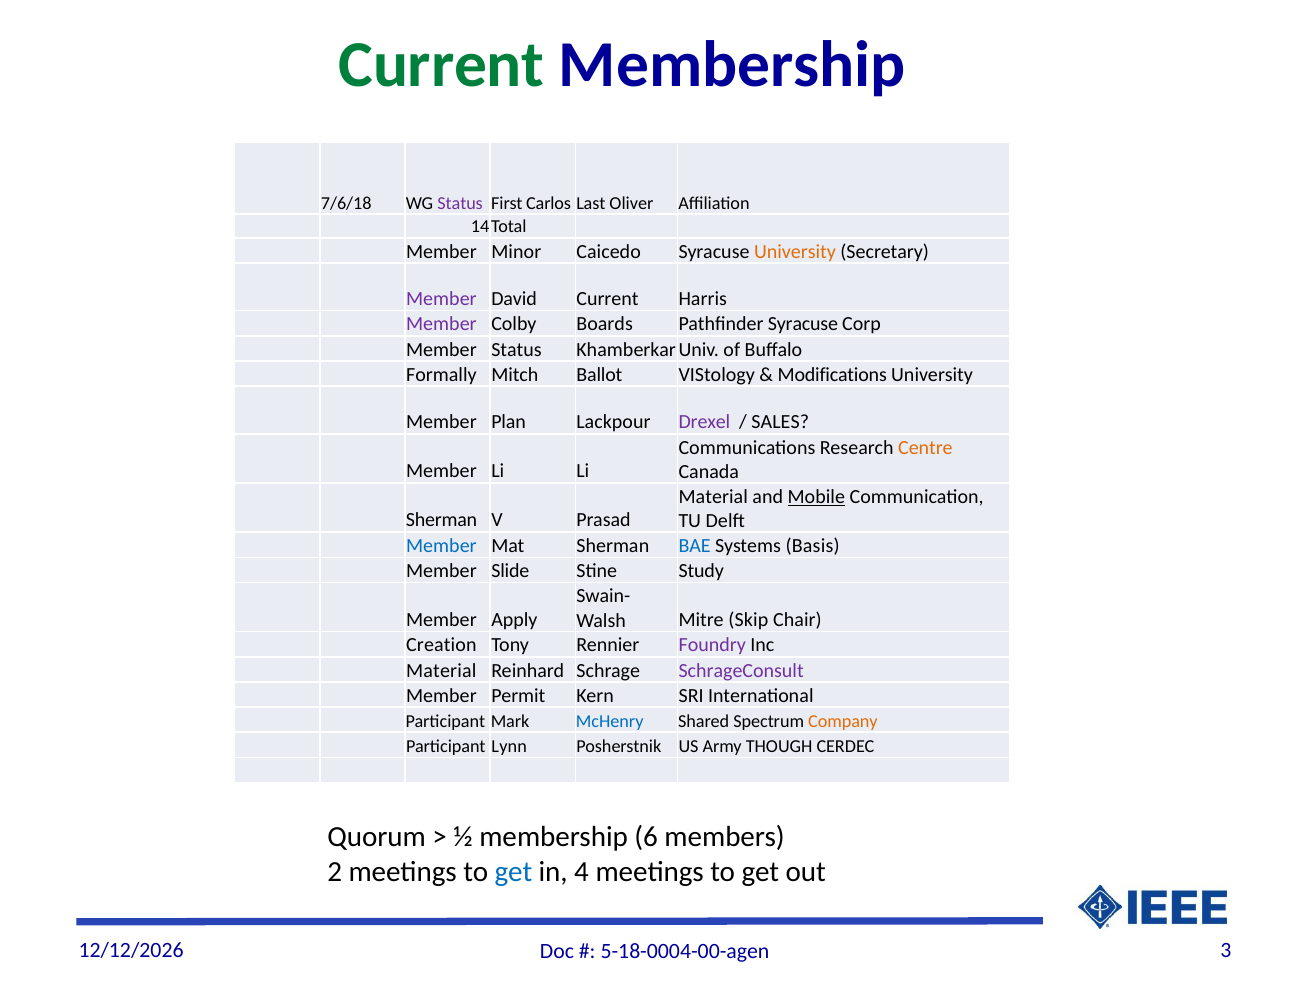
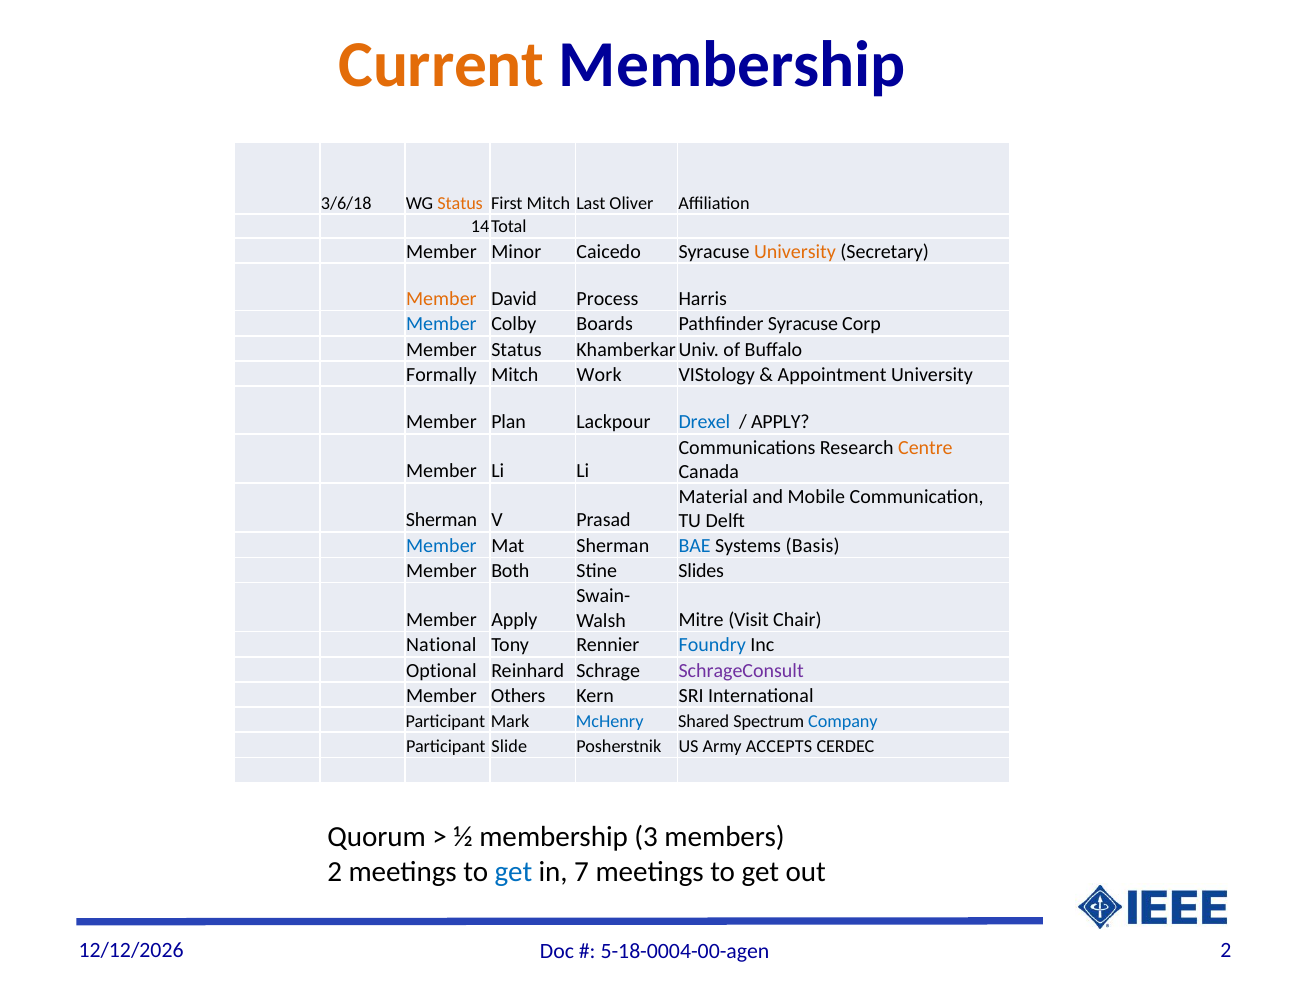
Current at (442, 65) colour: green -> orange
7/6/18: 7/6/18 -> 3/6/18
Status at (460, 203) colour: purple -> orange
First Carlos: Carlos -> Mitch
Member at (441, 299) colour: purple -> orange
David Current: Current -> Process
Member at (441, 324) colour: purple -> blue
Ballot: Ballot -> Work
Modifications: Modifications -> Appointment
Drexel colour: purple -> blue
SALES at (780, 422): SALES -> APPLY
Mobile underline: present -> none
Slide: Slide -> Both
Study: Study -> Slides
Skip: Skip -> Visit
Creation: Creation -> National
Foundry colour: purple -> blue
Material at (441, 671): Material -> Optional
Permit: Permit -> Others
Company colour: orange -> blue
Lynn: Lynn -> Slide
THOUGH: THOUGH -> ACCEPTS
6: 6 -> 3
4: 4 -> 7
5-18-0004-00-agen 3: 3 -> 2
